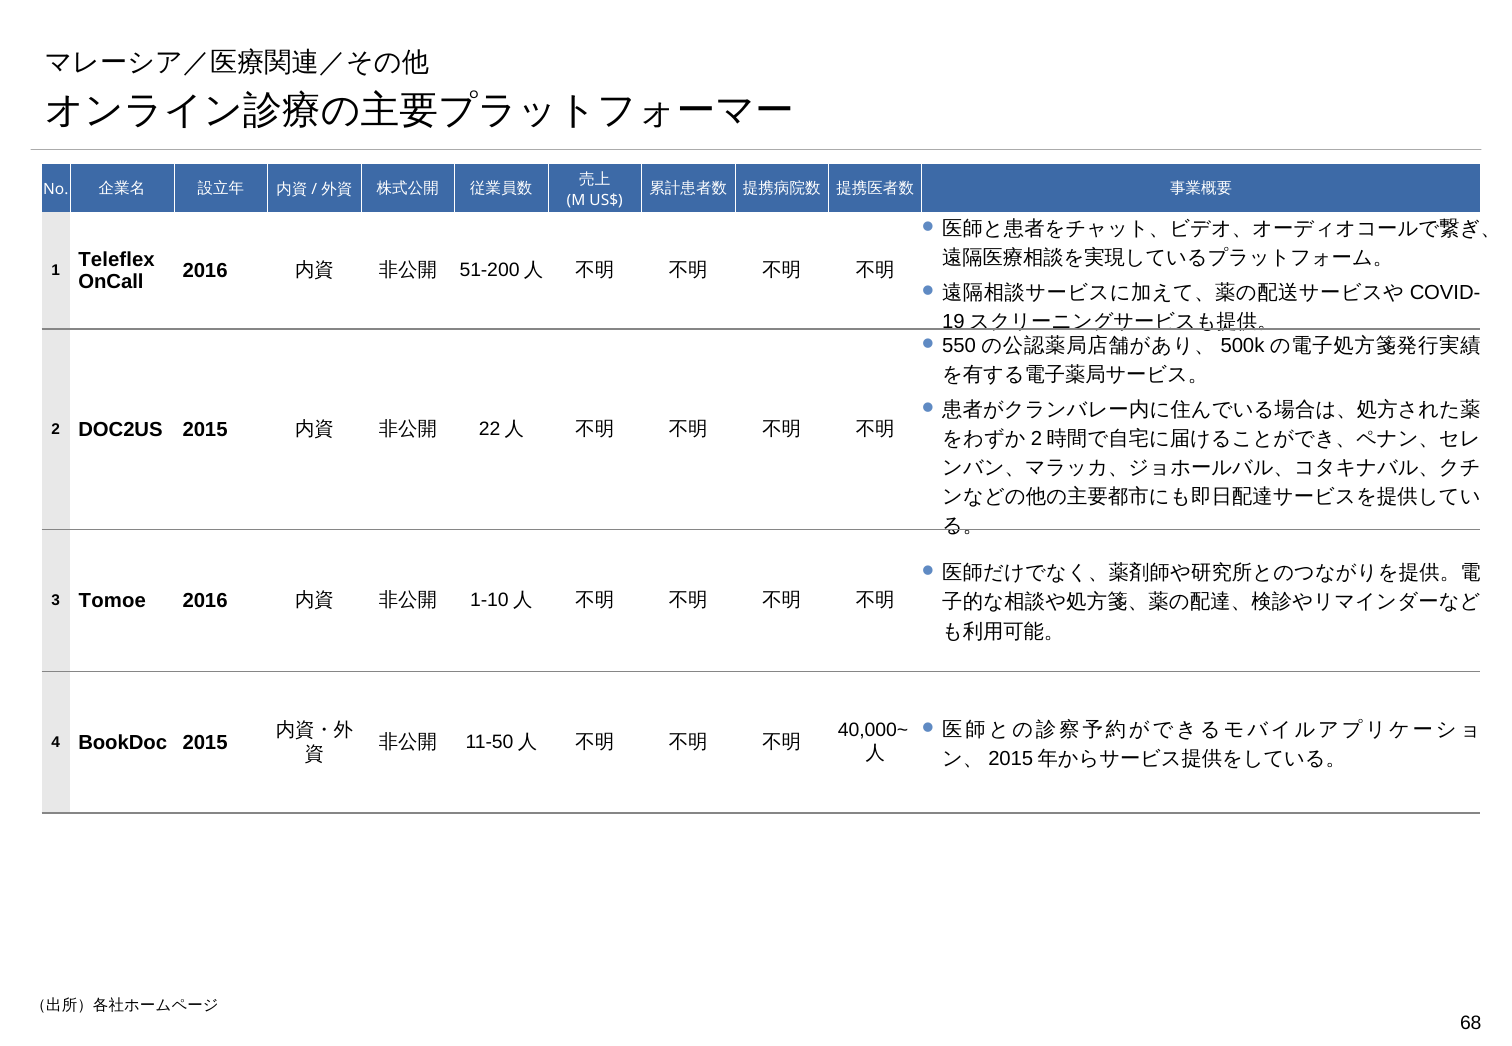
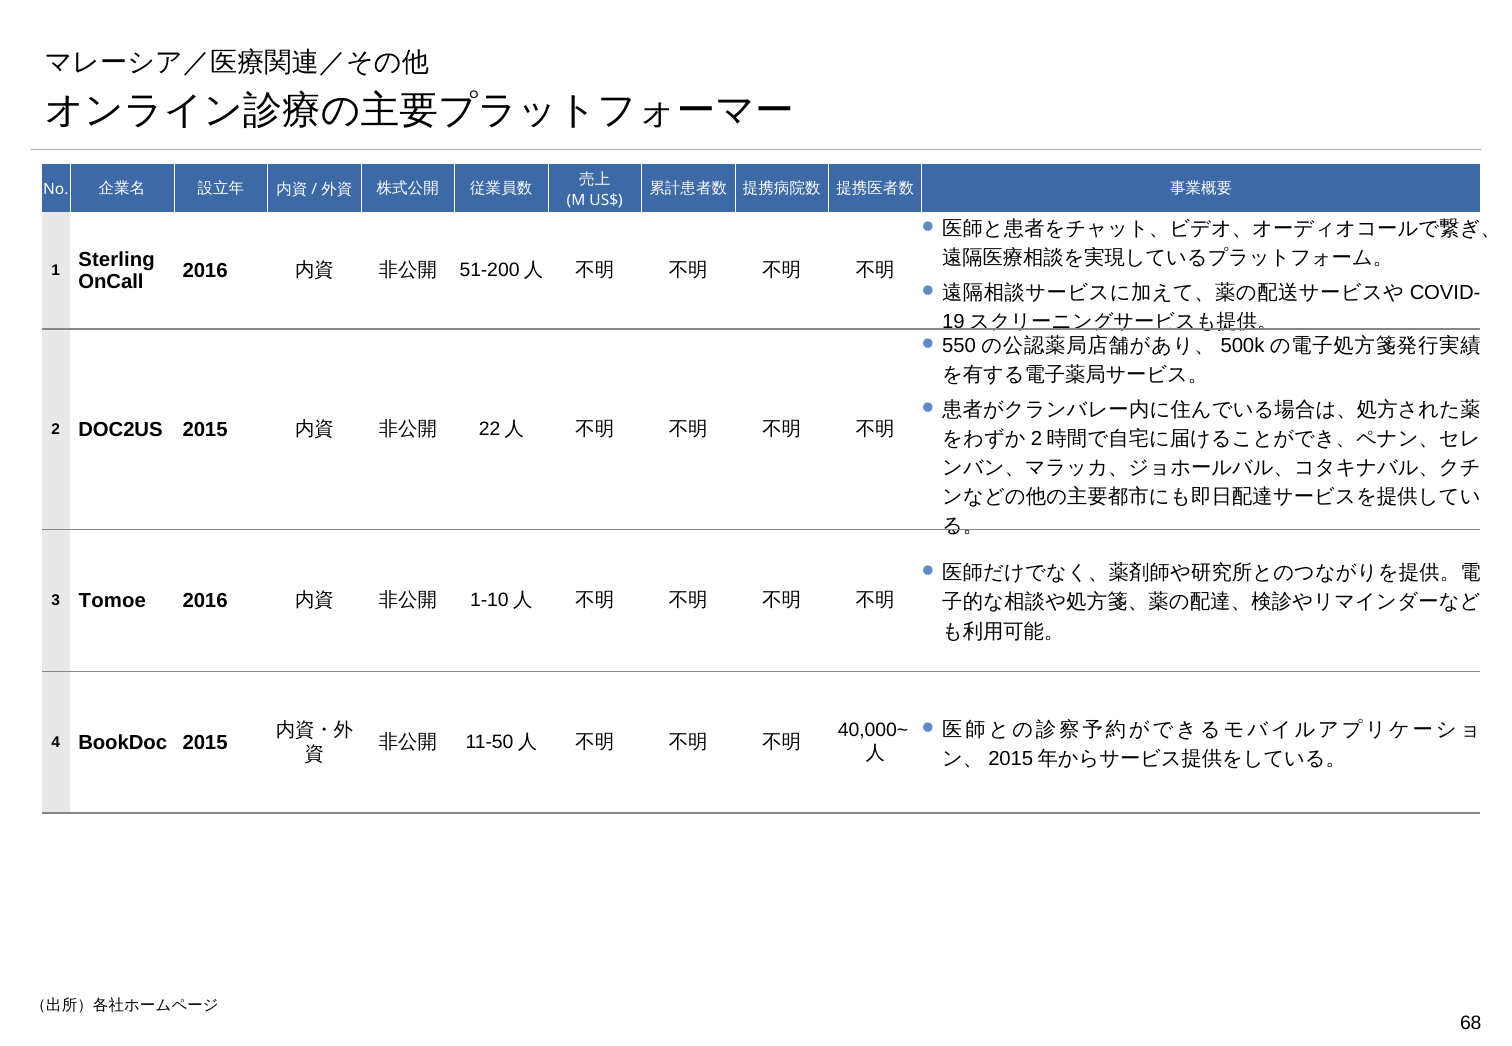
Teleflex: Teleflex -> Sterling
